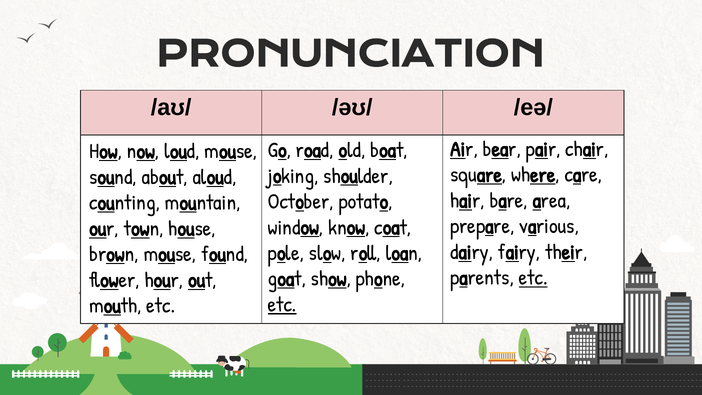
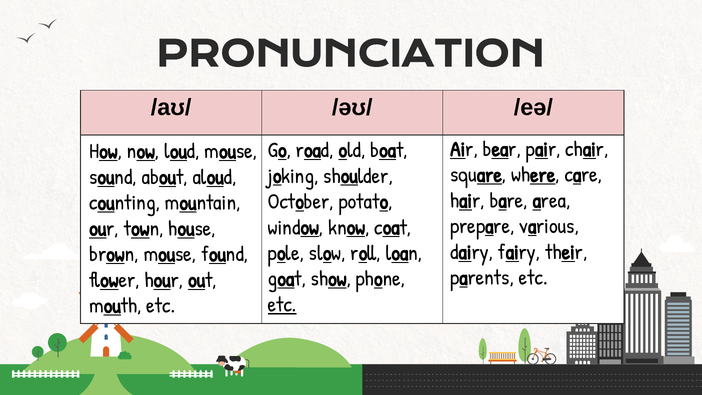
etc at (533, 278) underline: present -> none
